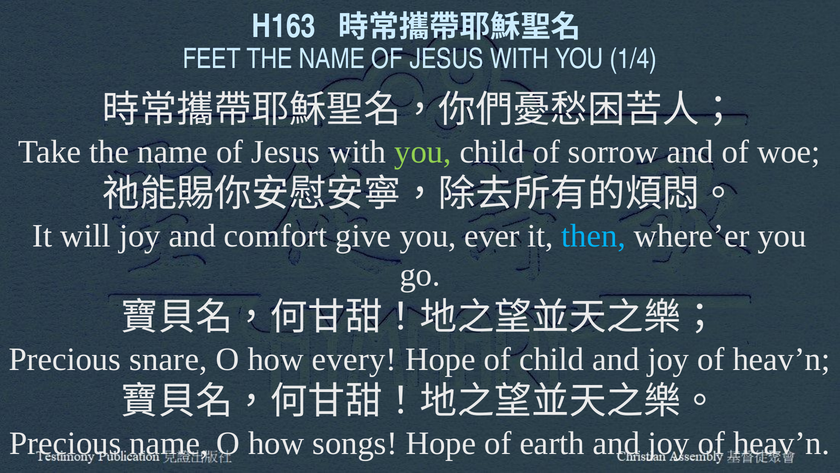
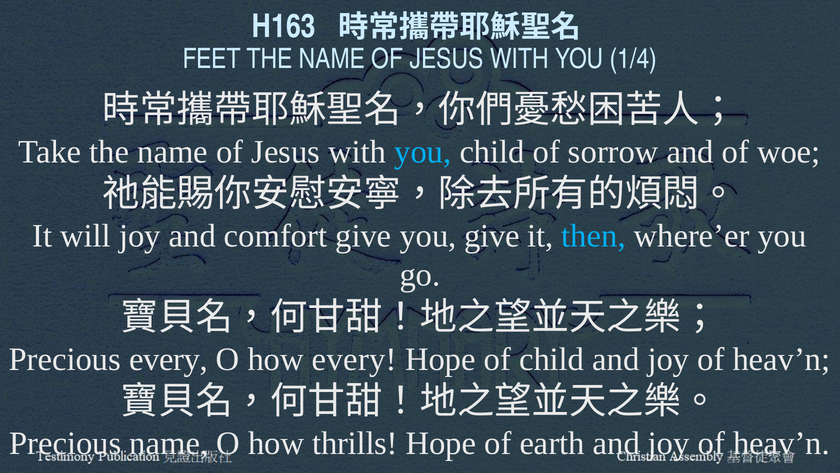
you at (423, 152) colour: light green -> light blue
you ever: ever -> give
Precious snare: snare -> every
songs: songs -> thrills
